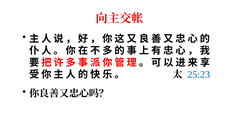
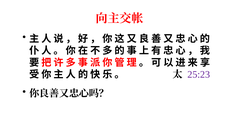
25:23 colour: blue -> purple
